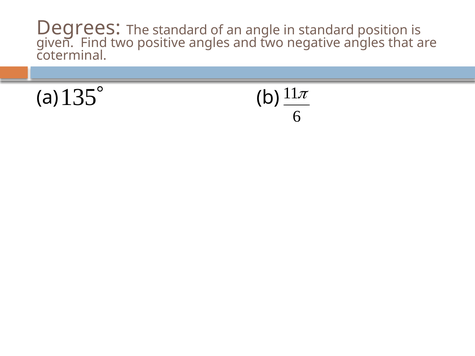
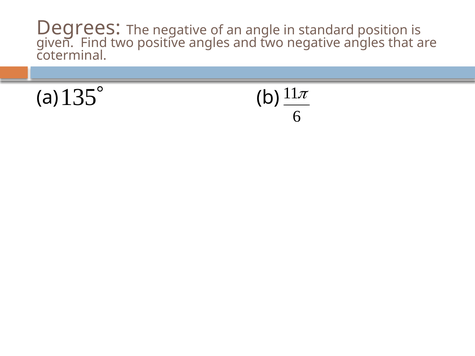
The standard: standard -> negative
